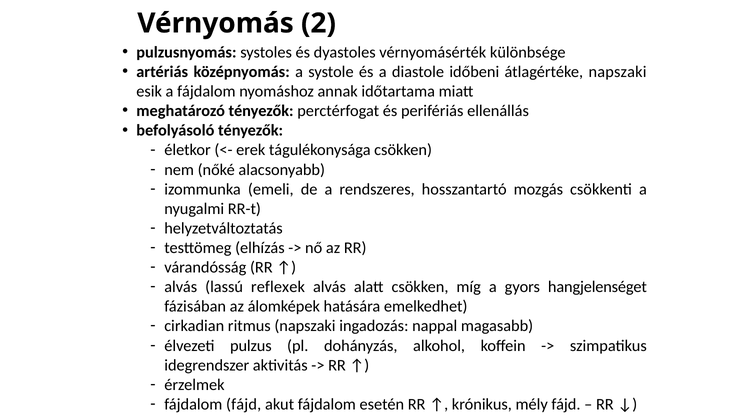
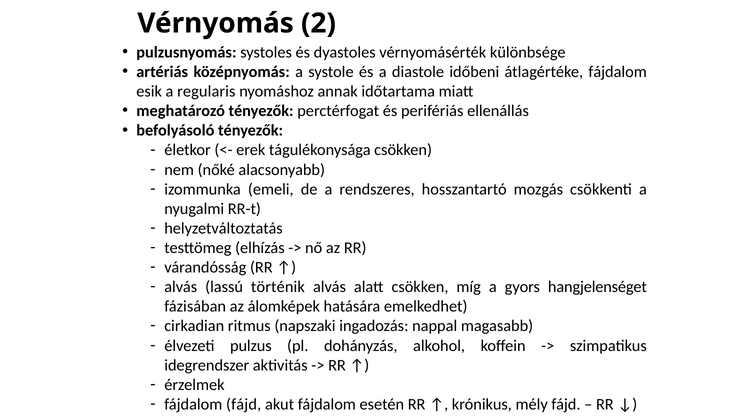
átlagértéke napszaki: napszaki -> fájdalom
a fájdalom: fájdalom -> regularis
reflexek: reflexek -> történik
